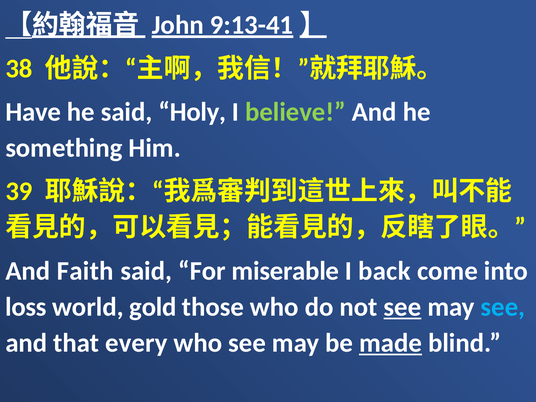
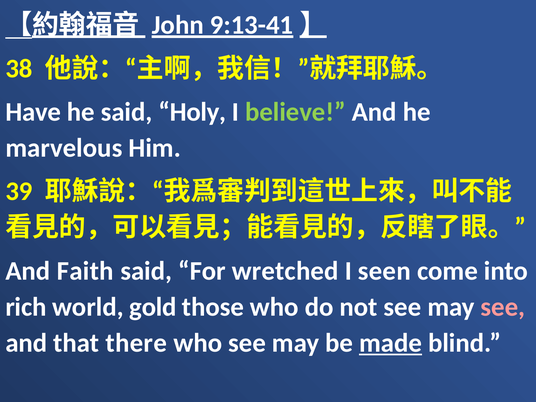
something: something -> marvelous
miserable: miserable -> wretched
back: back -> seen
loss: loss -> rich
see at (402, 307) underline: present -> none
see at (503, 307) colour: light blue -> pink
every: every -> there
